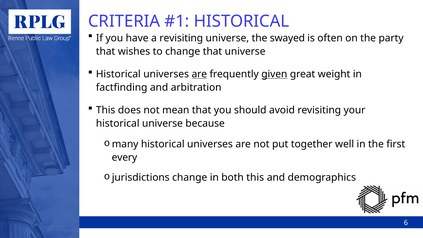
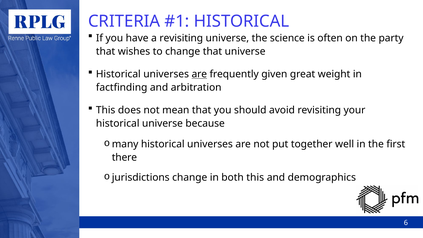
swayed: swayed -> science
given underline: present -> none
every: every -> there
